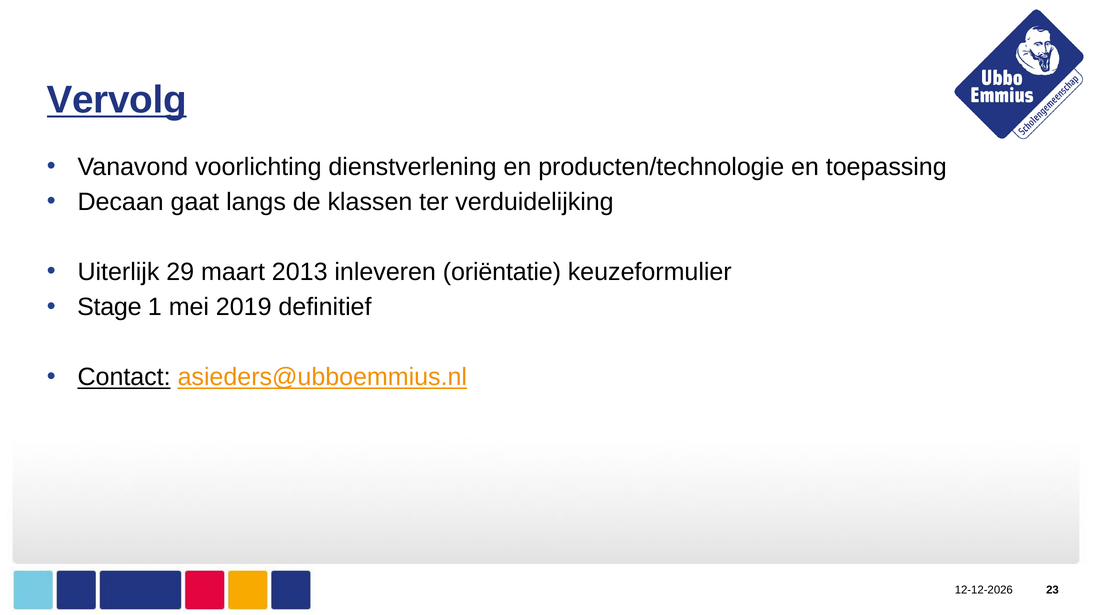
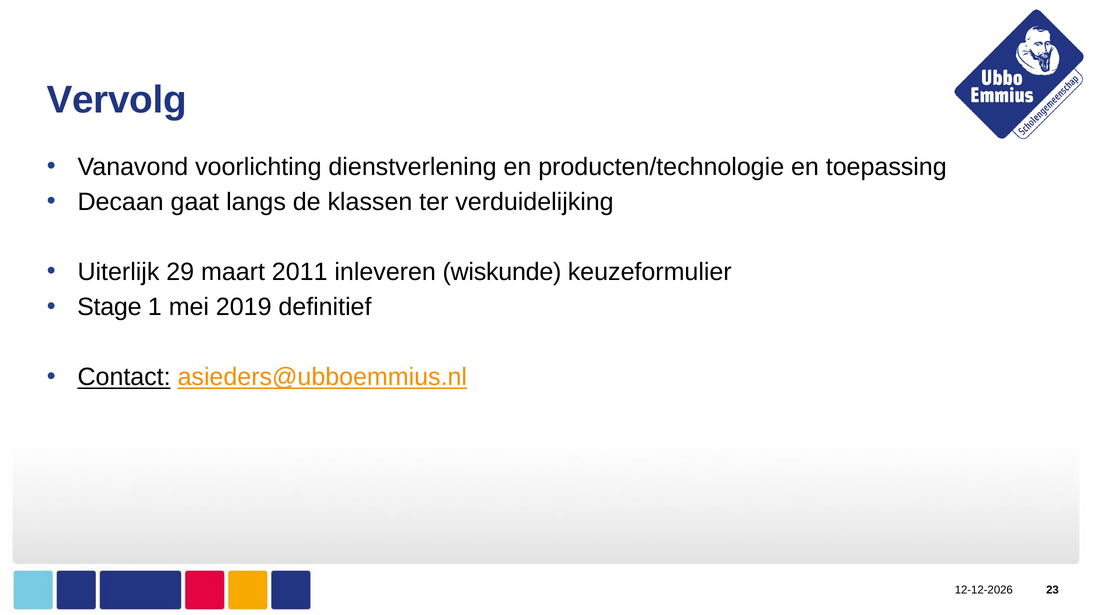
Vervolg underline: present -> none
2013: 2013 -> 2011
oriëntatie: oriëntatie -> wiskunde
